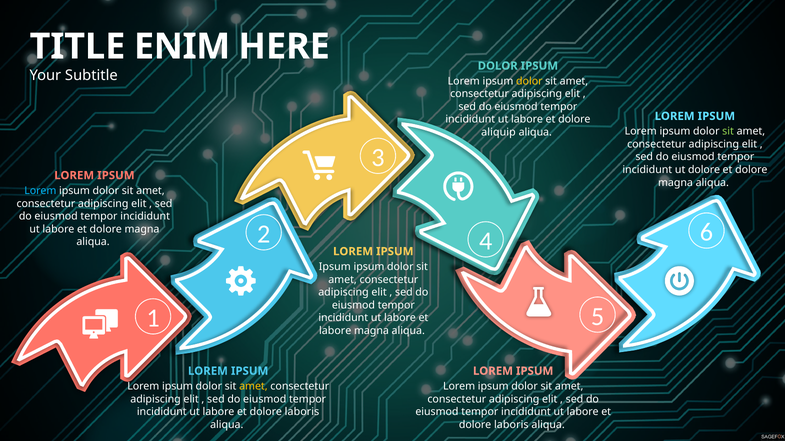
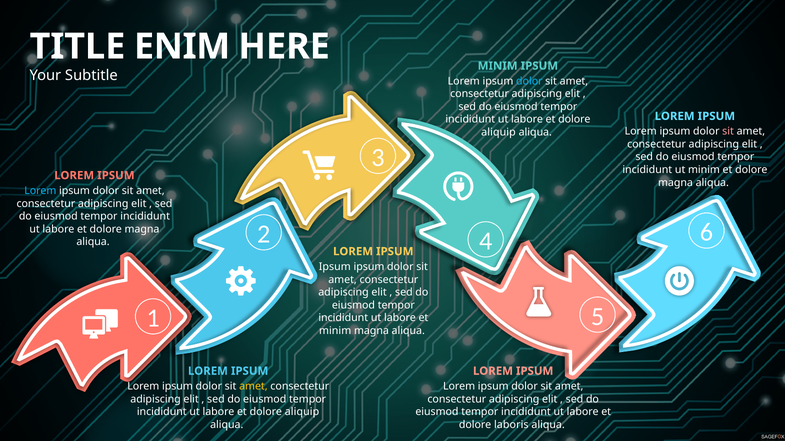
DOLOR at (498, 66): DOLOR -> MINIM
dolor at (529, 81) colour: yellow -> light blue
sit at (728, 132) colour: light green -> pink
ut dolore: dolore -> minim
labore at (335, 331): labore -> minim
laboris at (302, 412): laboris -> aliquip
